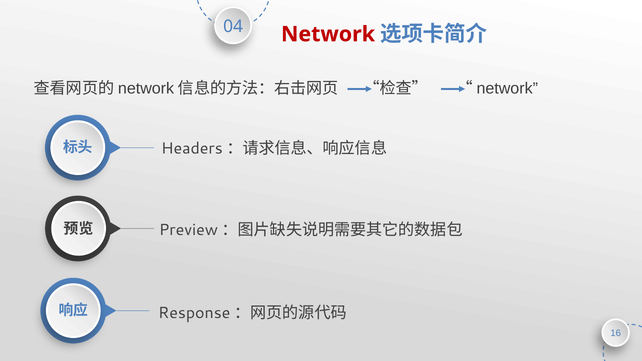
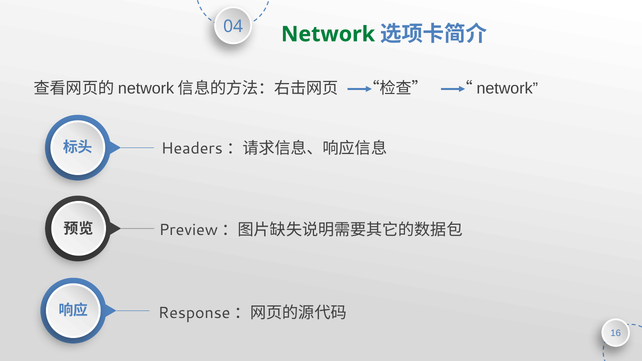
Network at (328, 34) colour: red -> green
